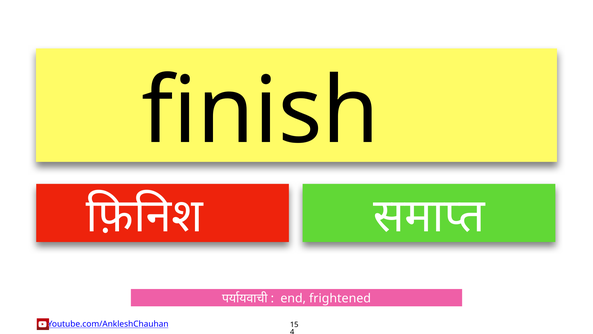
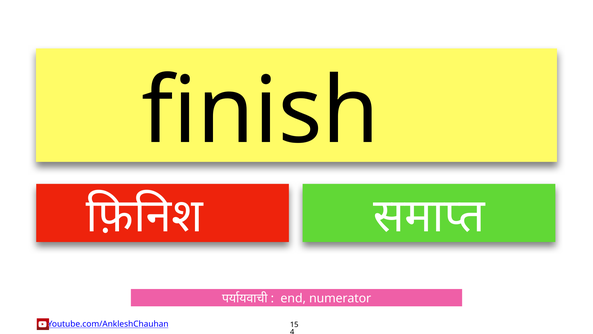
frightened: frightened -> numerator
